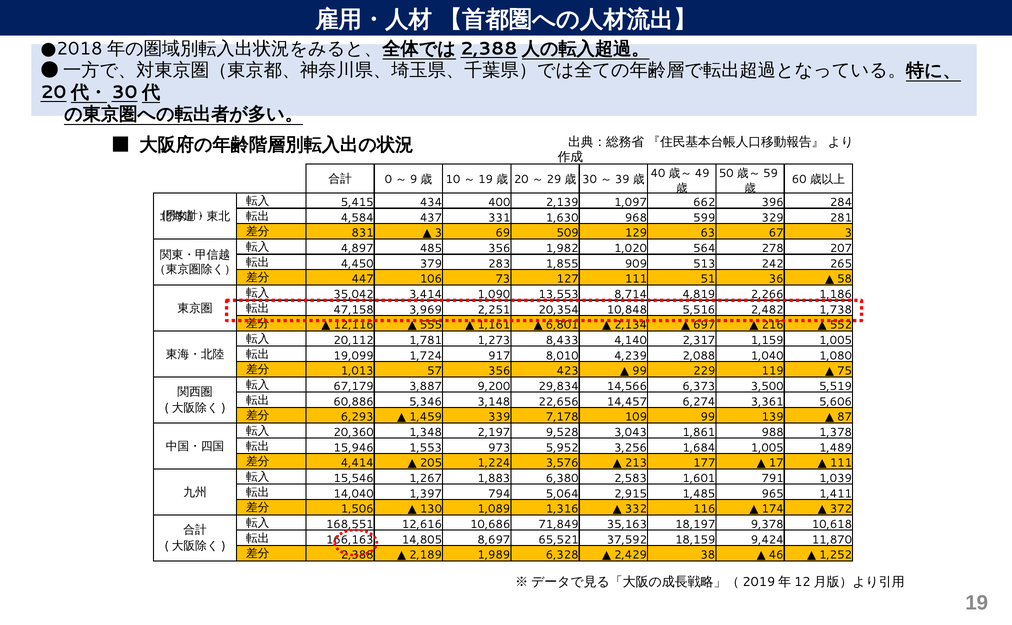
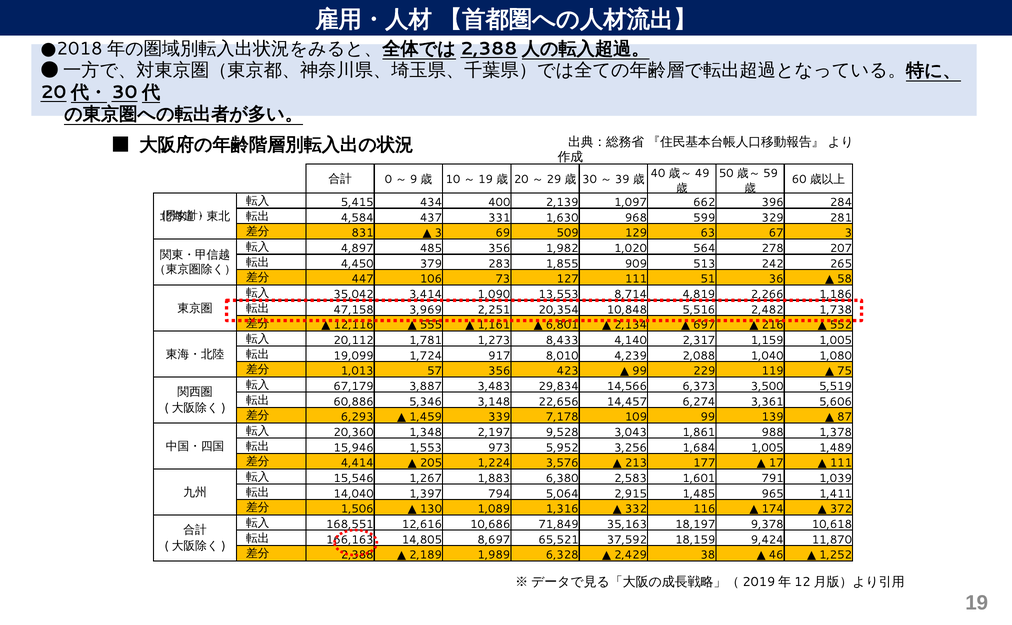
9,200: 9,200 -> 3,483
